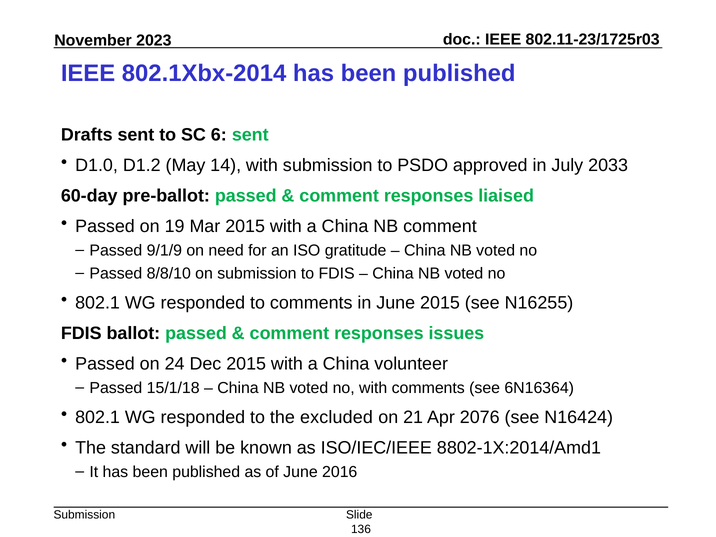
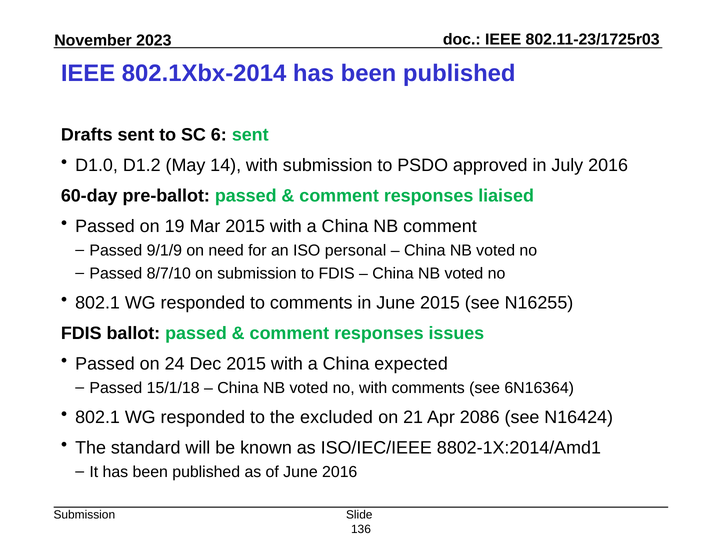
July 2033: 2033 -> 2016
gratitude: gratitude -> personal
8/8/10: 8/8/10 -> 8/7/10
volunteer: volunteer -> expected
2076: 2076 -> 2086
